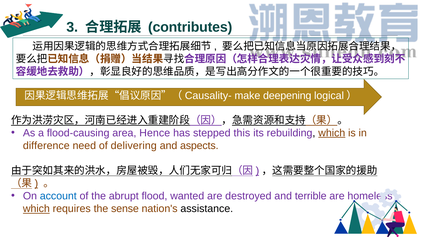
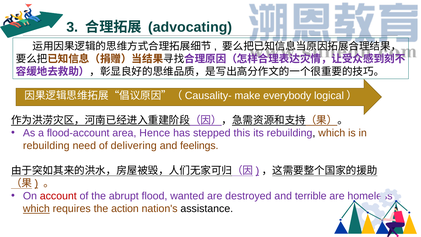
contributes: contributes -> advocating
deepening: deepening -> everybody
flood-causing: flood-causing -> flood-account
which at (332, 133) underline: present -> none
difference at (46, 145): difference -> rebuilding
aspects: aspects -> feelings
account colour: blue -> red
sense: sense -> action
